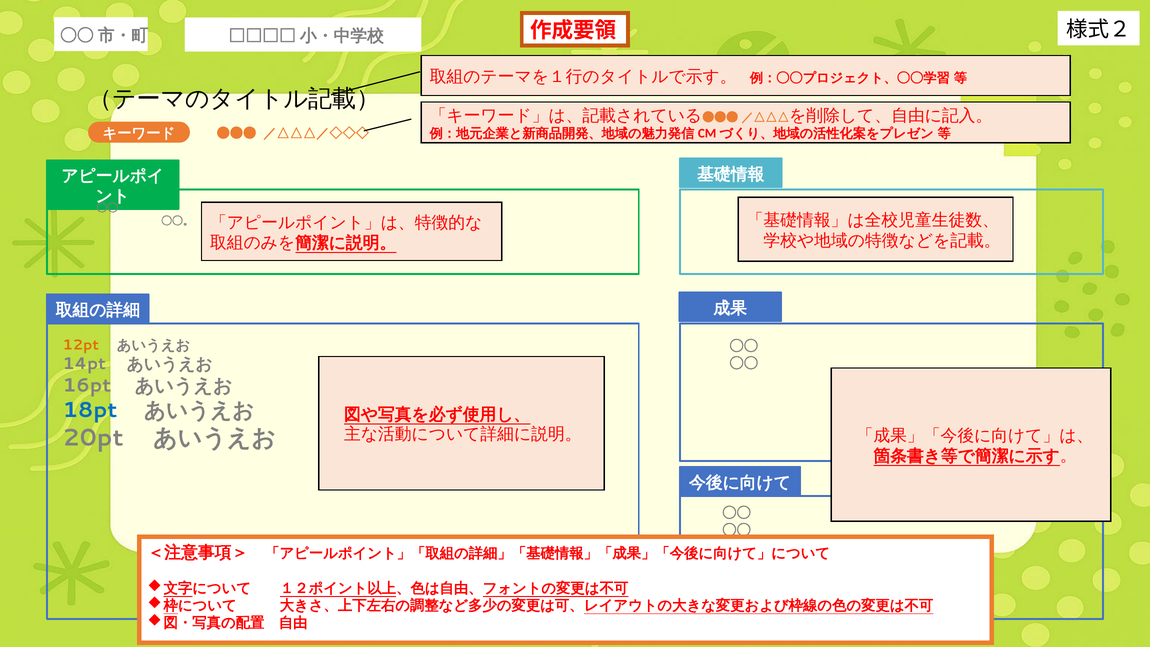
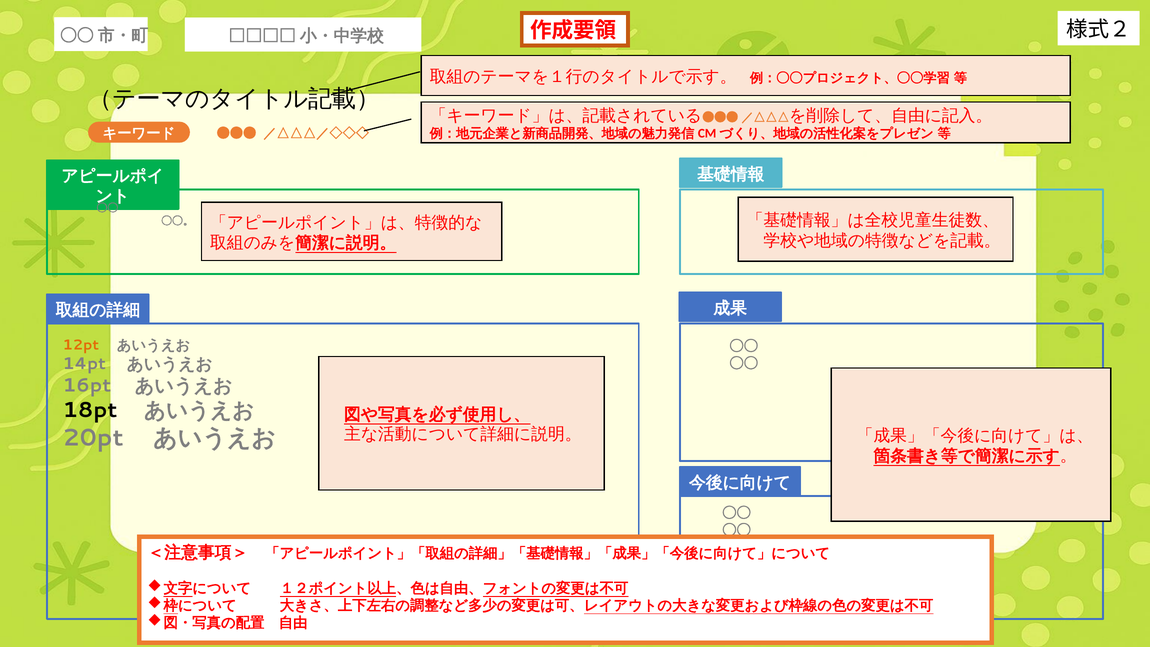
18pt colour: blue -> black
